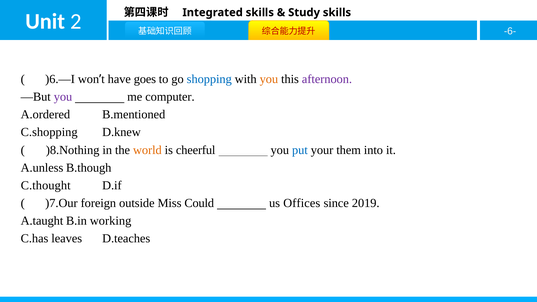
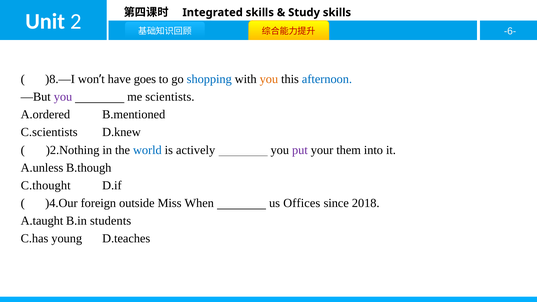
)6.—I: )6.—I -> )8.—I
afternoon colour: purple -> blue
computer: computer -> scientists
C.shopping: C.shopping -> C.scientists
)8.Nothing: )8.Nothing -> )2.Nothing
world colour: orange -> blue
cheerful: cheerful -> actively
put colour: blue -> purple
)7.Our: )7.Our -> )4.Our
Could: Could -> When
2019: 2019 -> 2018
working: working -> students
leaves: leaves -> young
